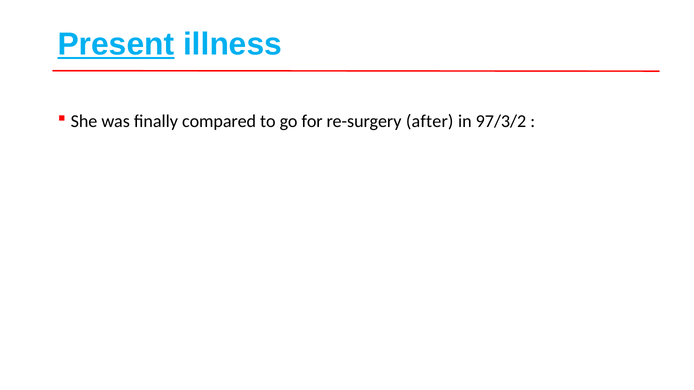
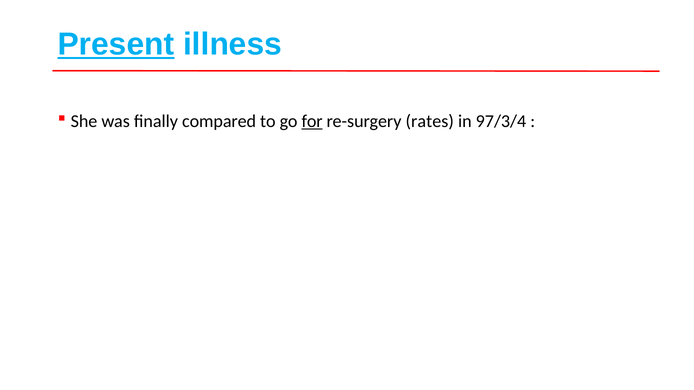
for underline: none -> present
after: after -> rates
97/3/2: 97/3/2 -> 97/3/4
